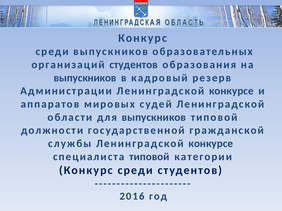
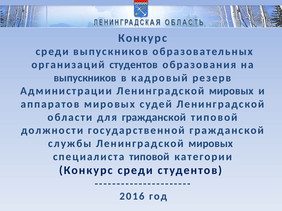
Администрации Ленинградской конкурсе: конкурсе -> мировых
для выпускников: выпускников -> гражданской
службы Ленинградской конкурсе: конкурсе -> мировых
